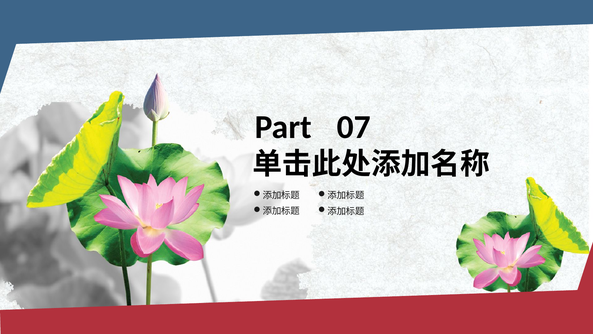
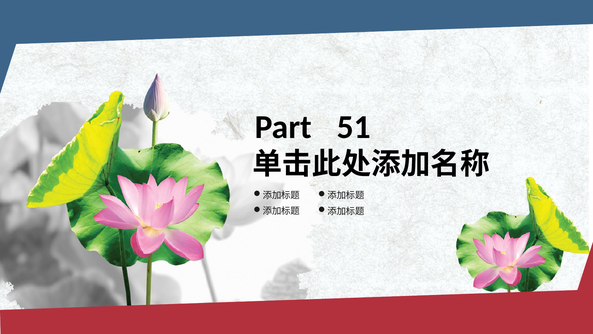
07: 07 -> 51
